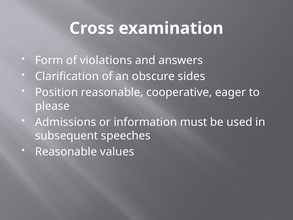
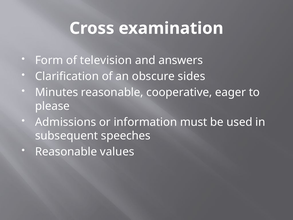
violations: violations -> television
Position: Position -> Minutes
